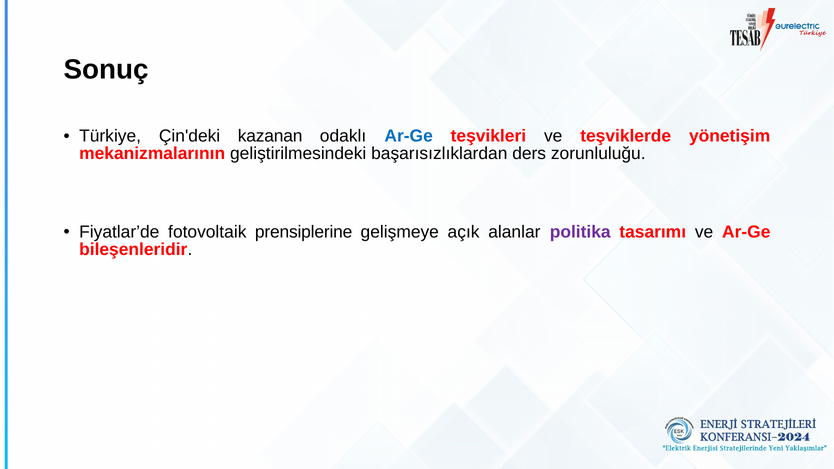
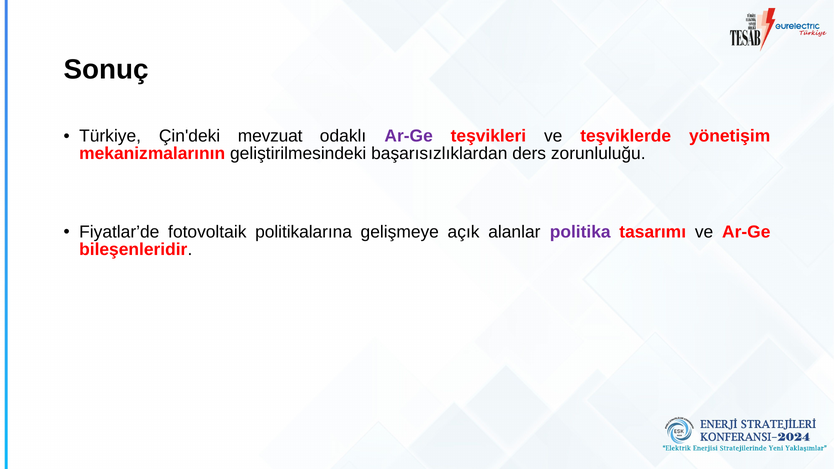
kazanan: kazanan -> mevzuat
Ar-Ge at (409, 136) colour: blue -> purple
prensiplerine: prensiplerine -> politikalarına
